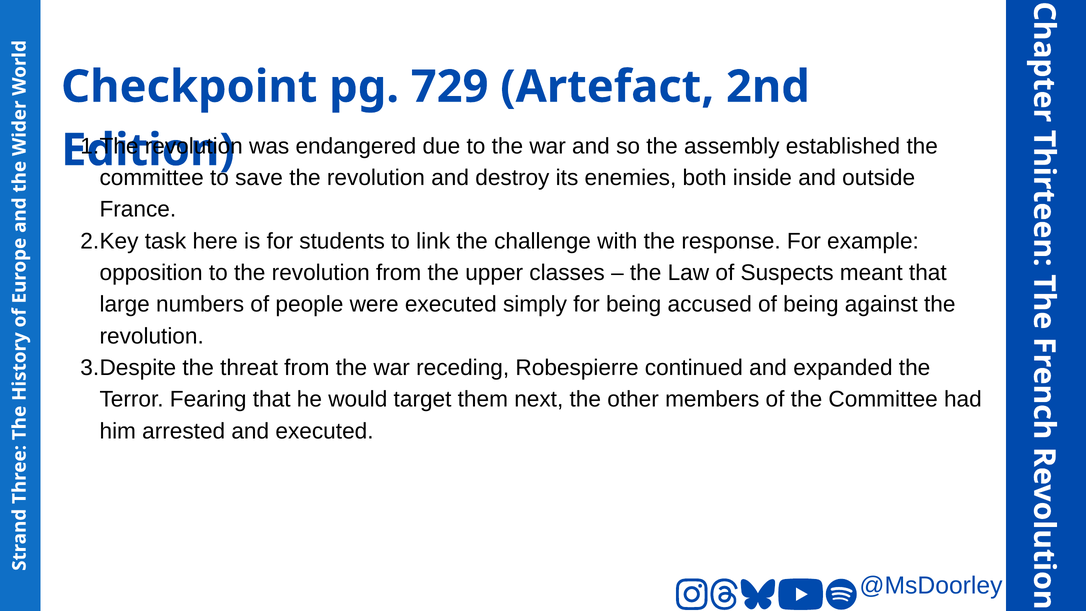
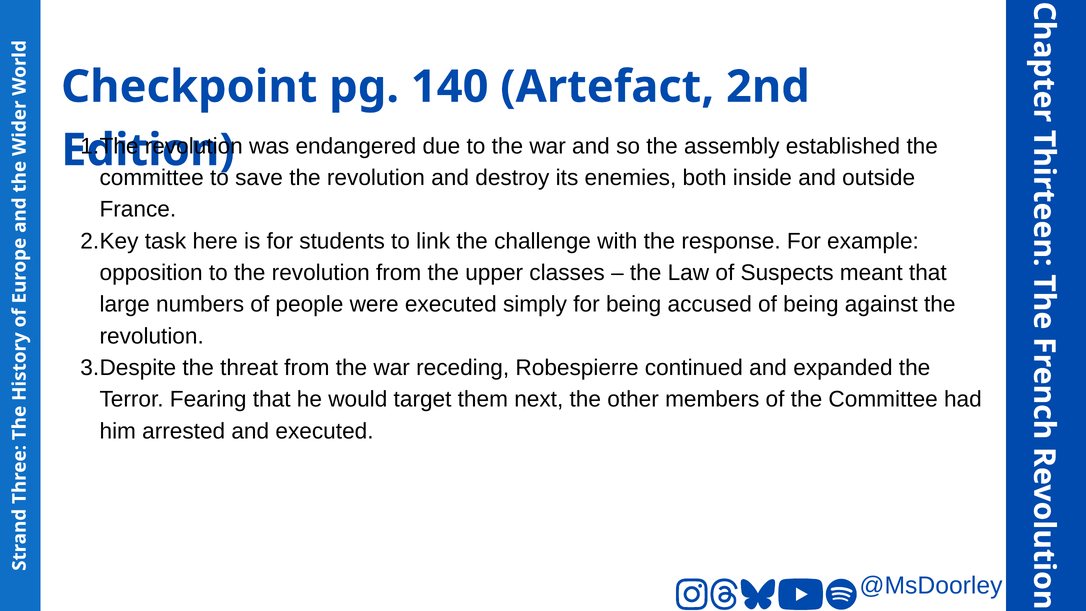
729: 729 -> 140
